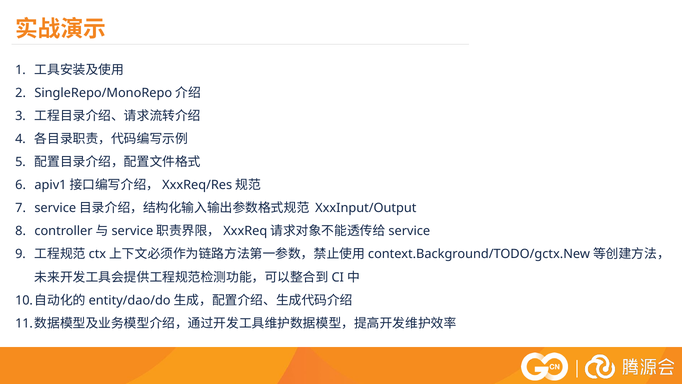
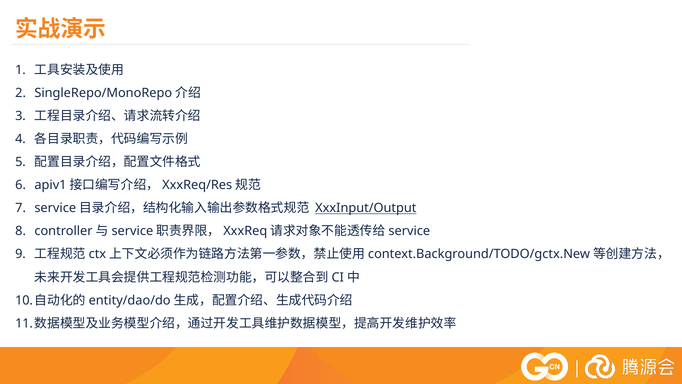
XxxInput/Output underline: none -> present
